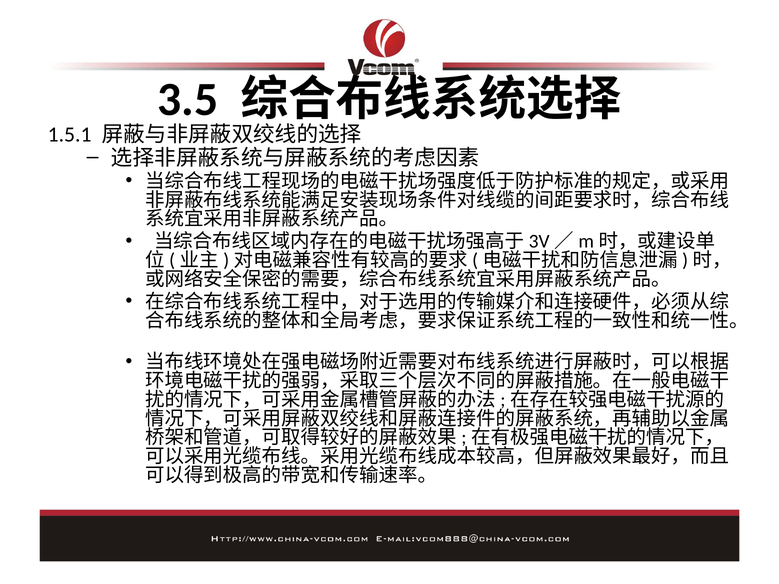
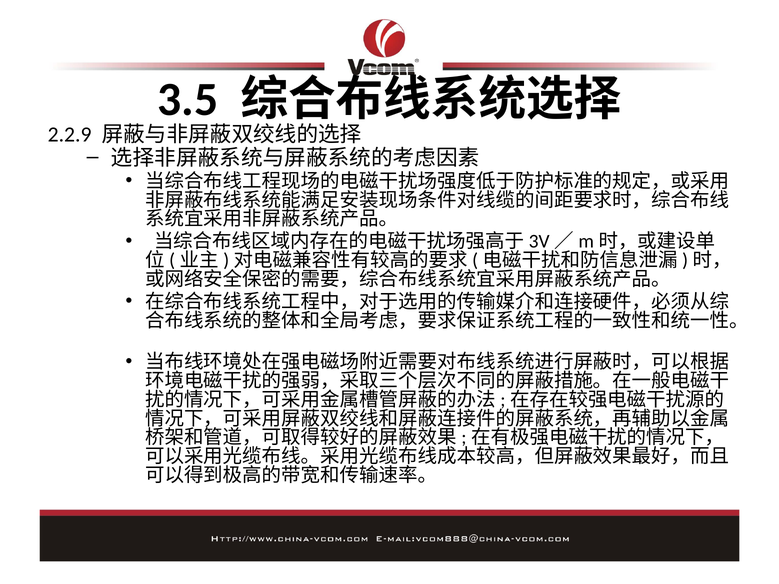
1.5.1: 1.5.1 -> 2.2.9
